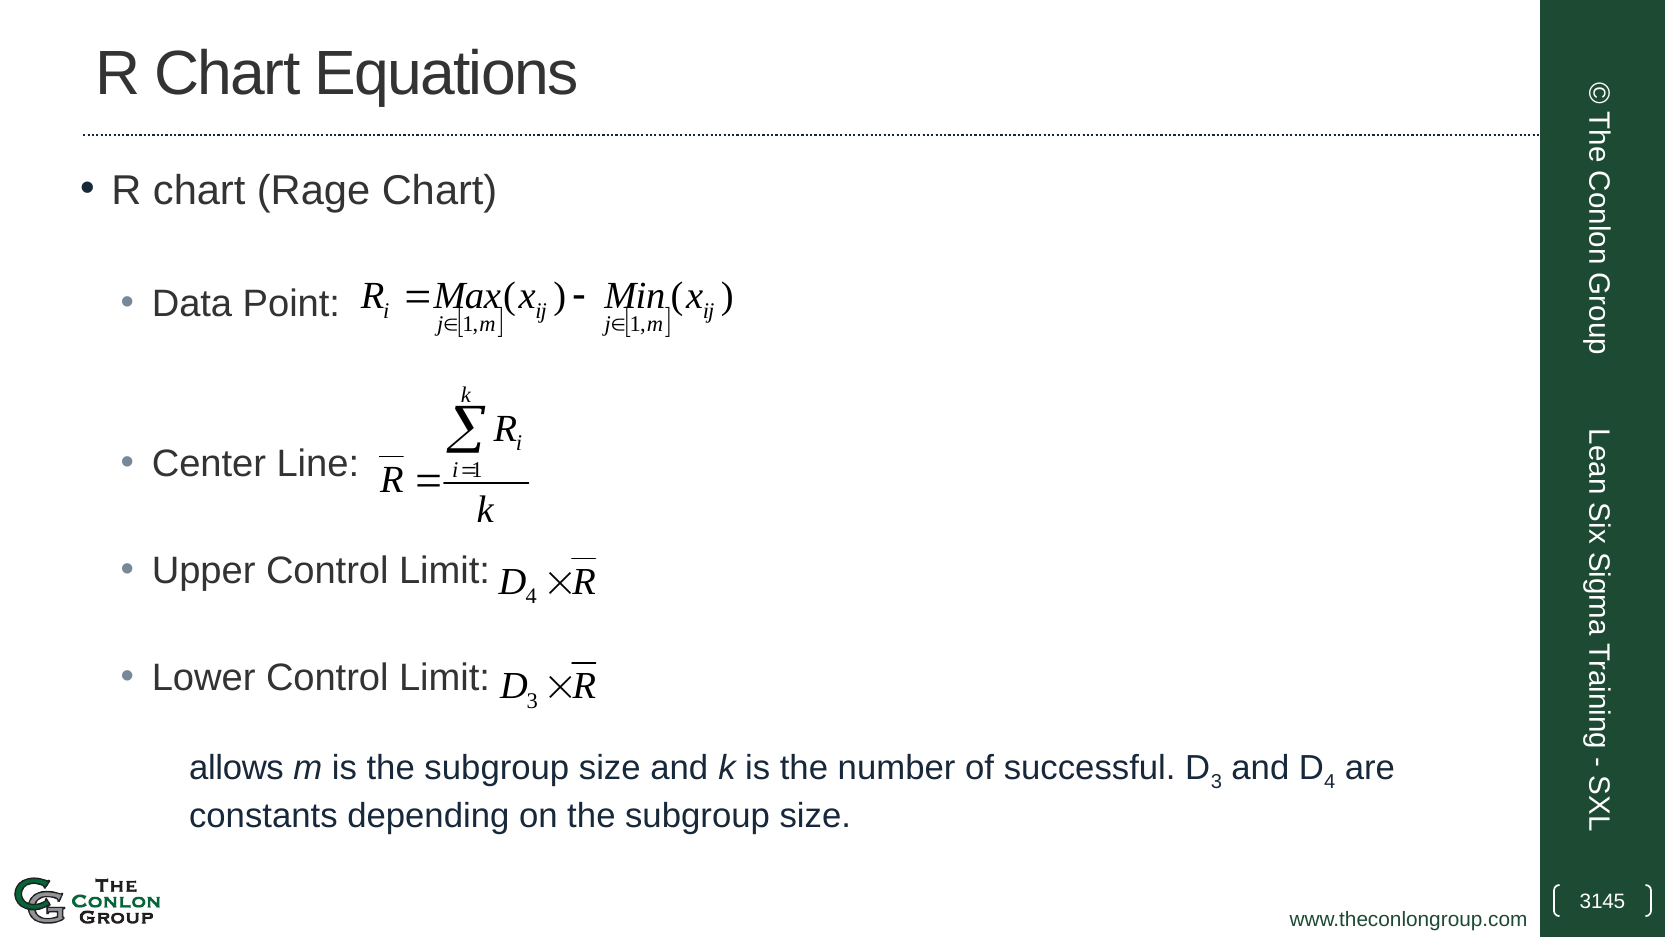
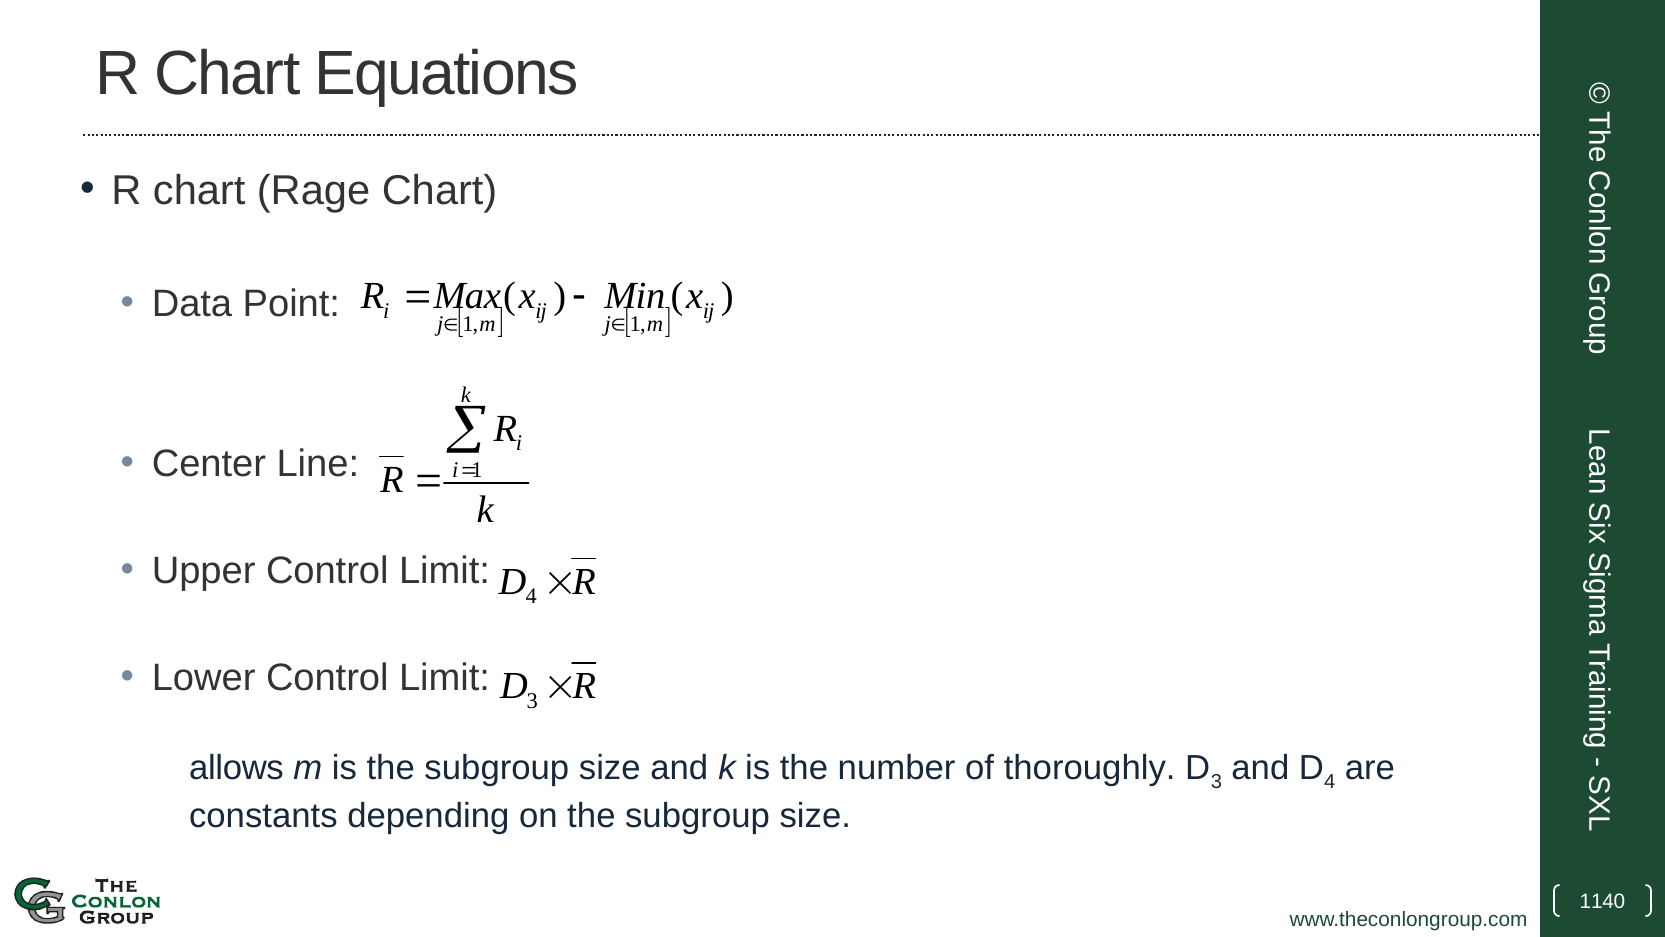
successful: successful -> thoroughly
3145: 3145 -> 1140
